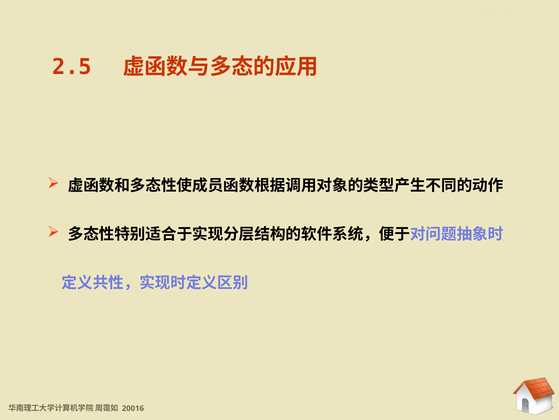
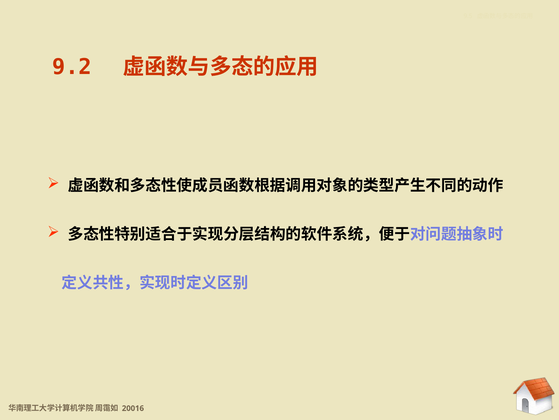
2.5: 2.5 -> 9.2
